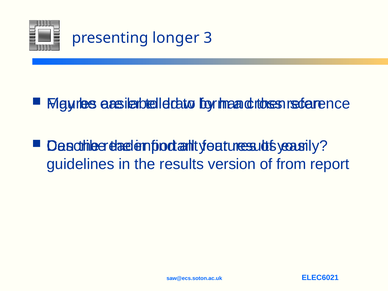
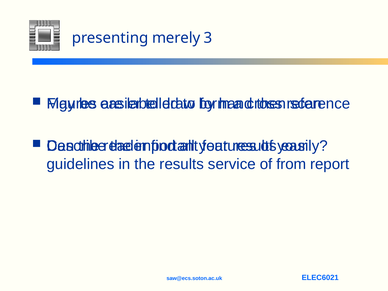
longer: longer -> merely
version: version -> service
